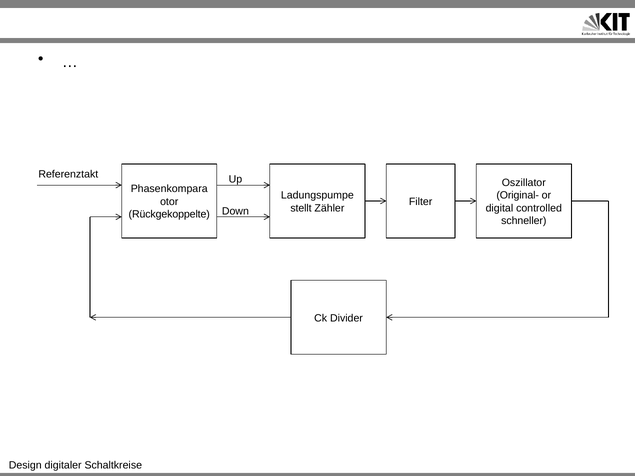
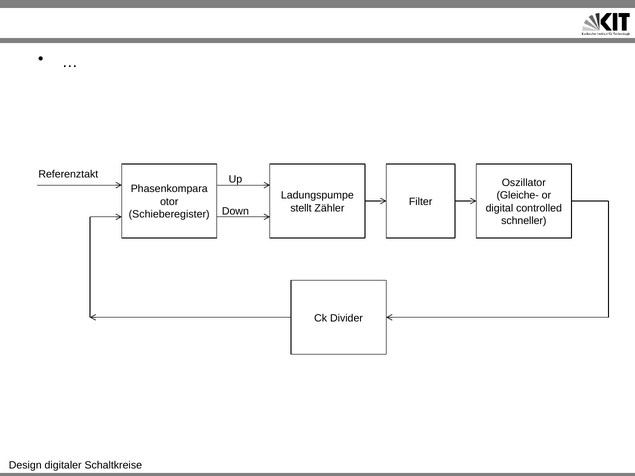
Original-: Original- -> Gleiche-
Rückgekoppelte: Rückgekoppelte -> Schieberegister
